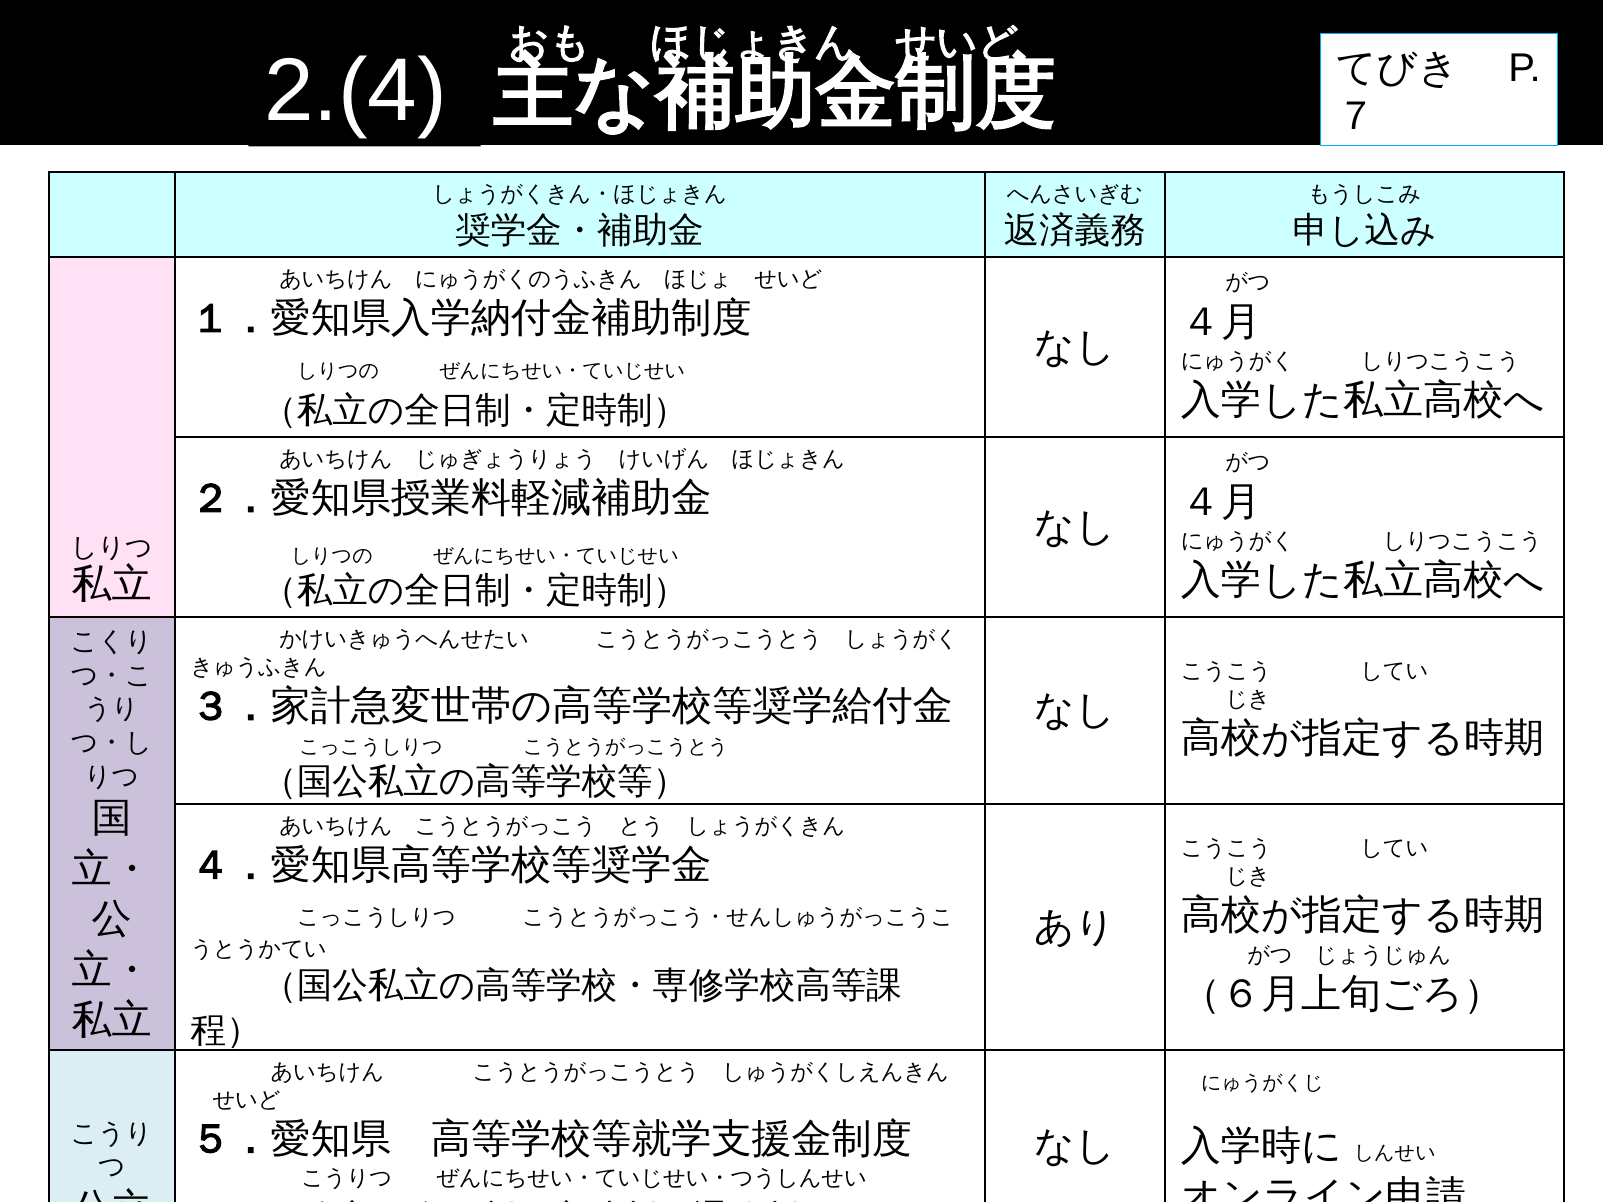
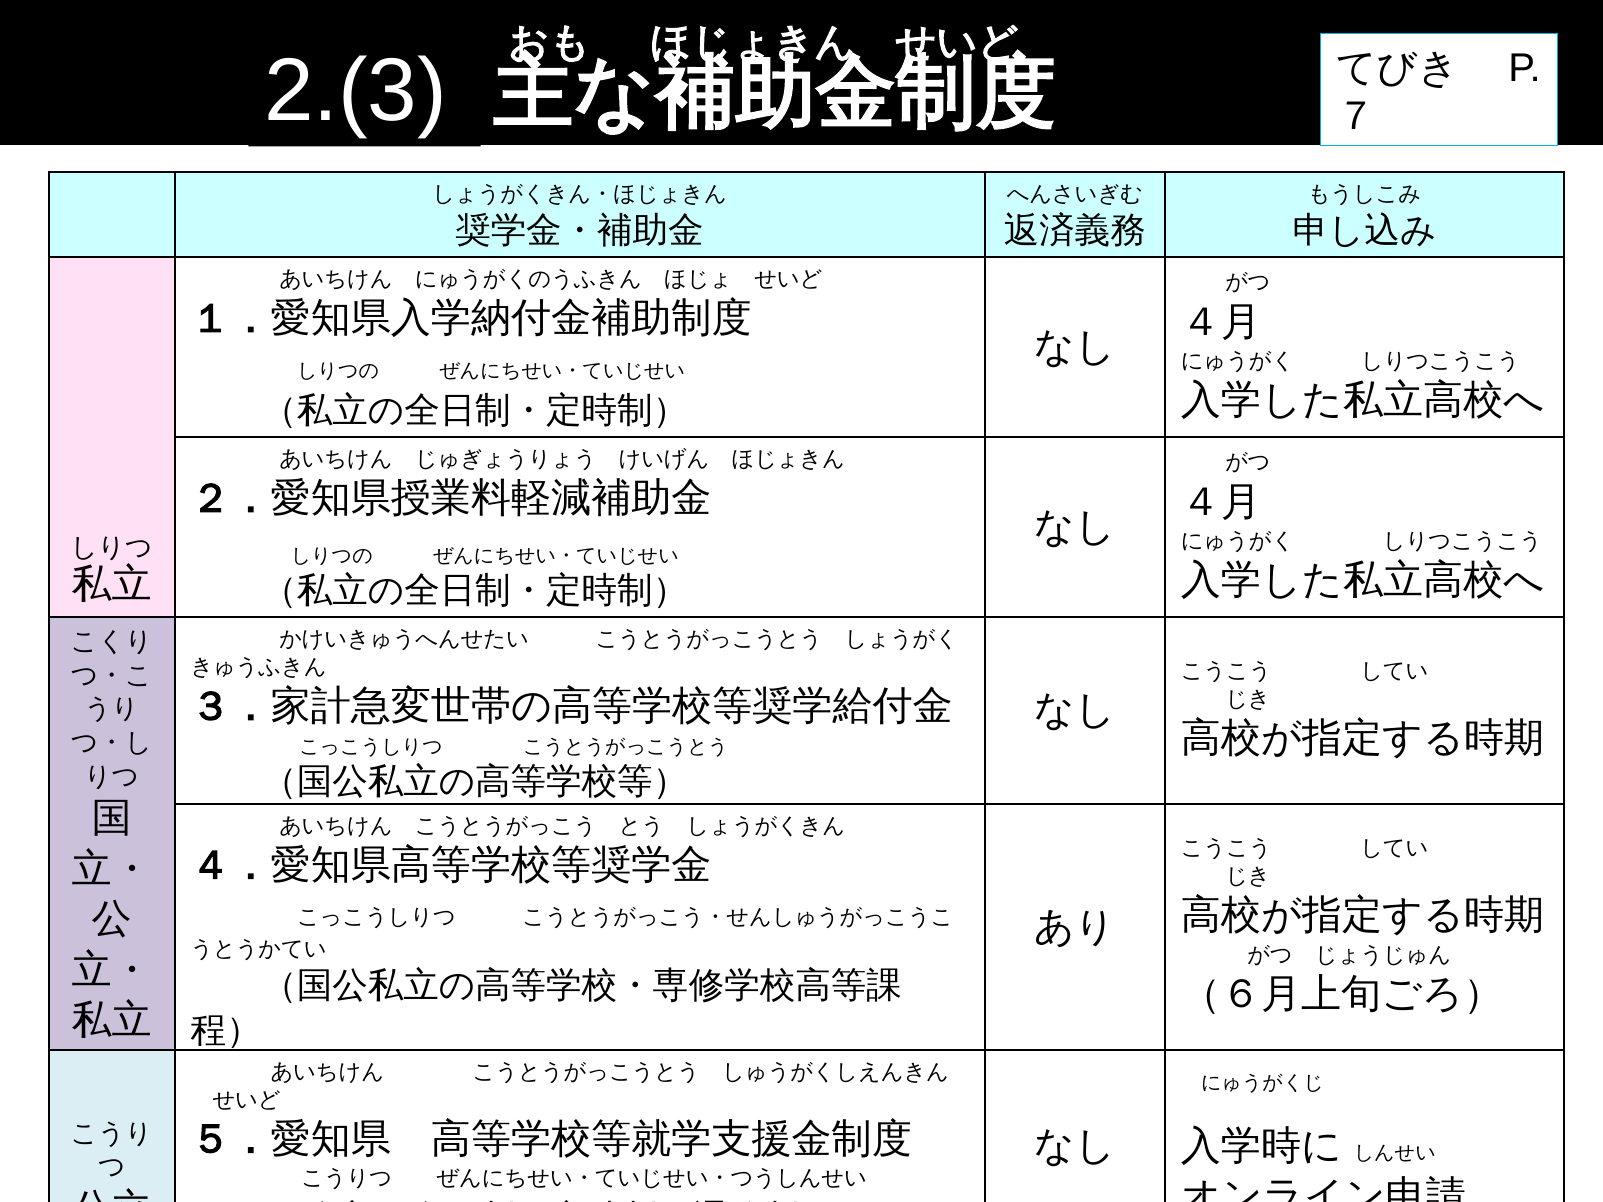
2.(4: 2.(4 -> 2.(3
